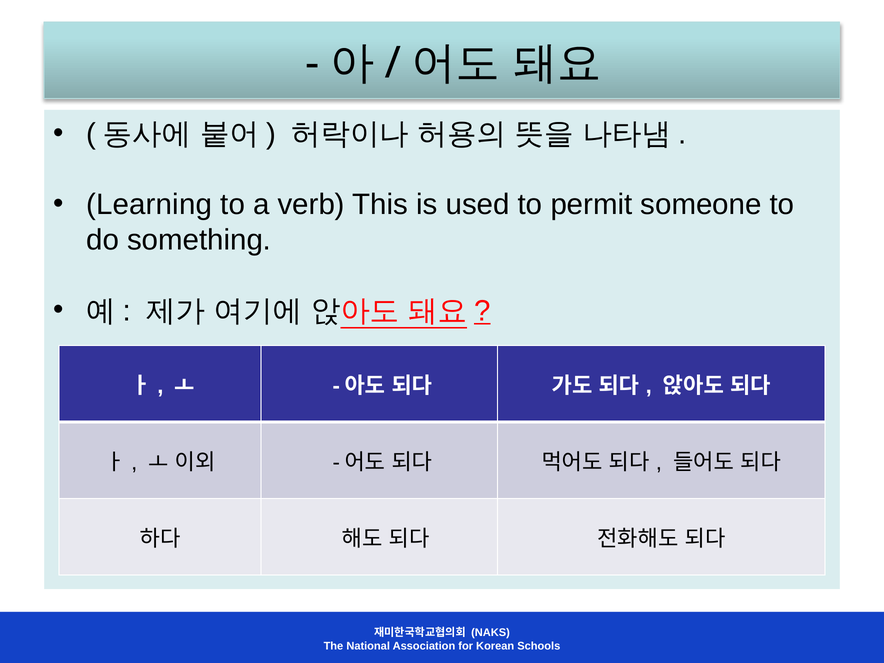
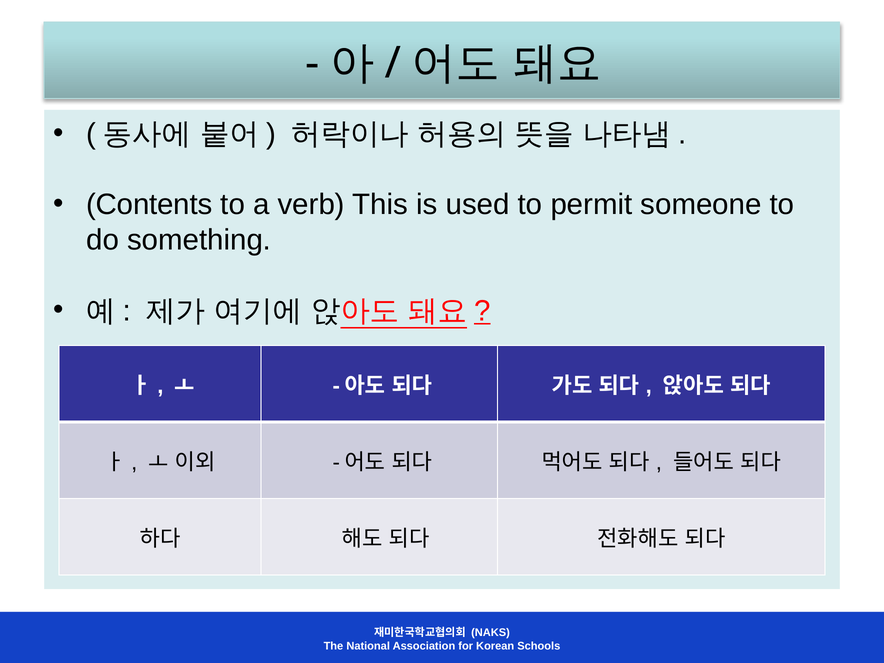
Learning: Learning -> Contents
